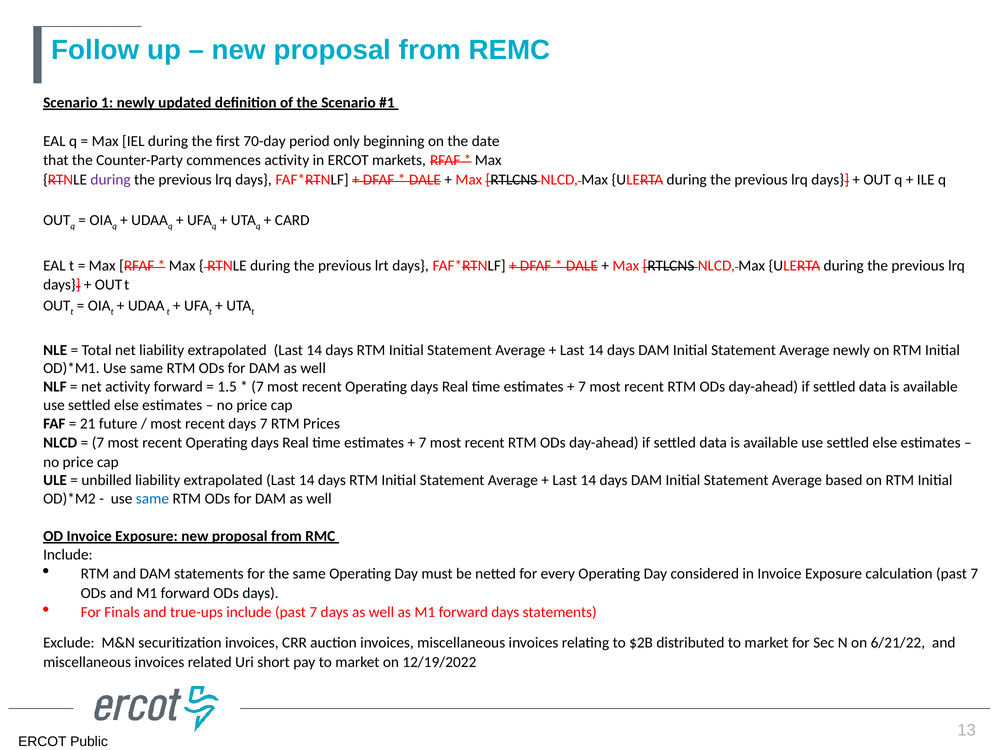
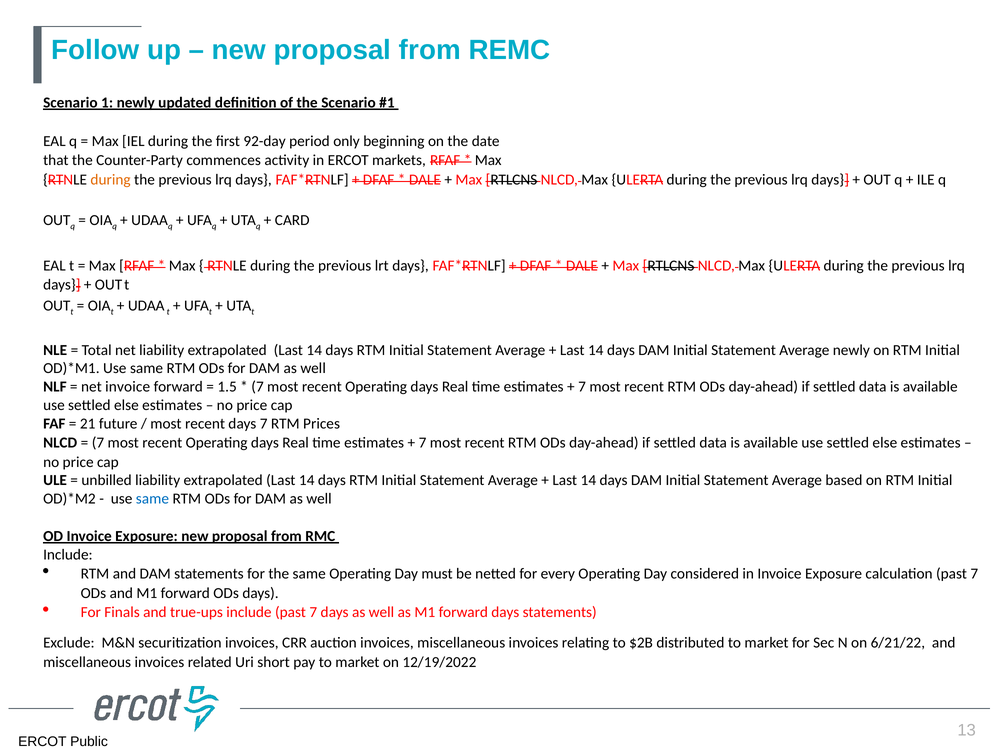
70-day: 70-day -> 92-day
during at (111, 179) colour: purple -> orange
net activity: activity -> invoice
